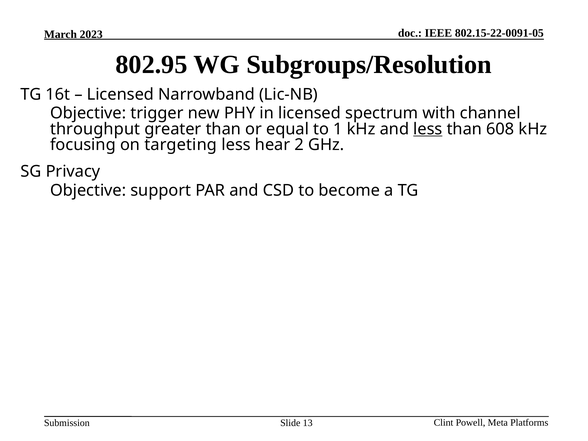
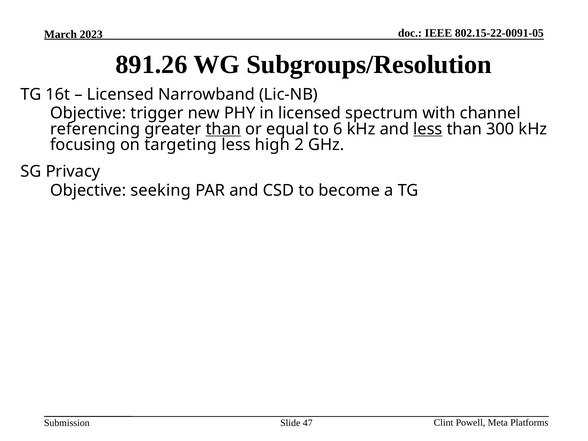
802.95: 802.95 -> 891.26
throughput: throughput -> referencing
than at (223, 129) underline: none -> present
1: 1 -> 6
608: 608 -> 300
hear: hear -> high
support: support -> seeking
13: 13 -> 47
